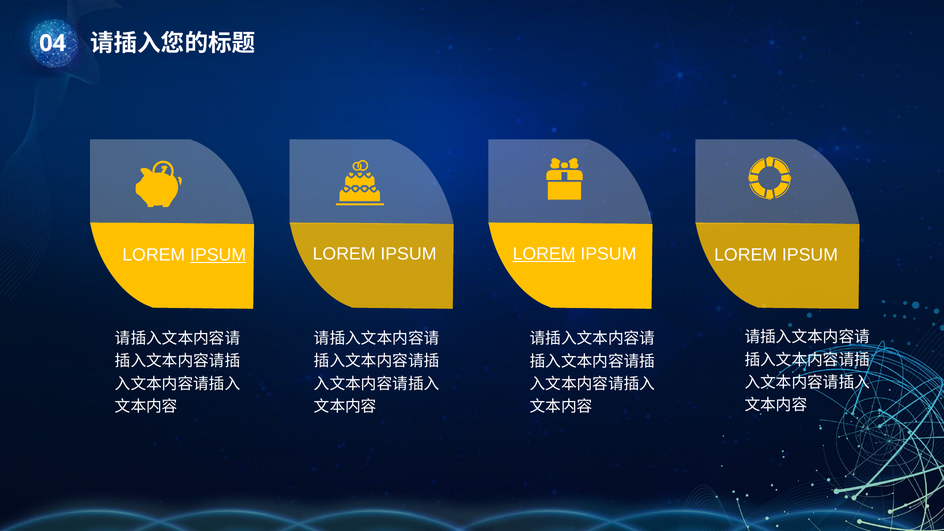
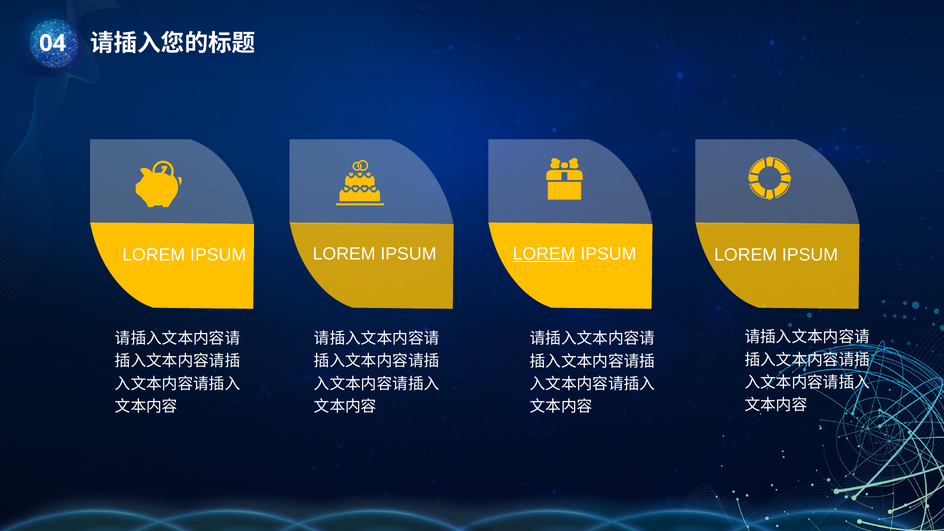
IPSUM at (218, 255) underline: present -> none
